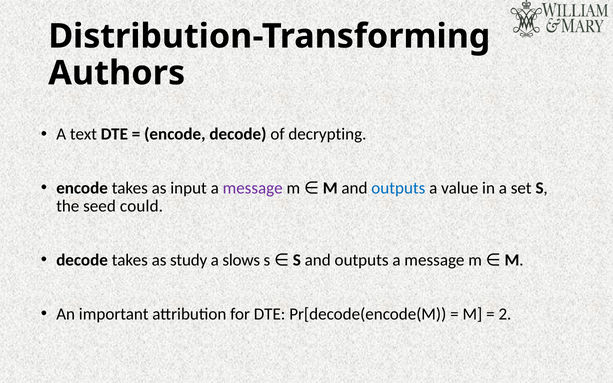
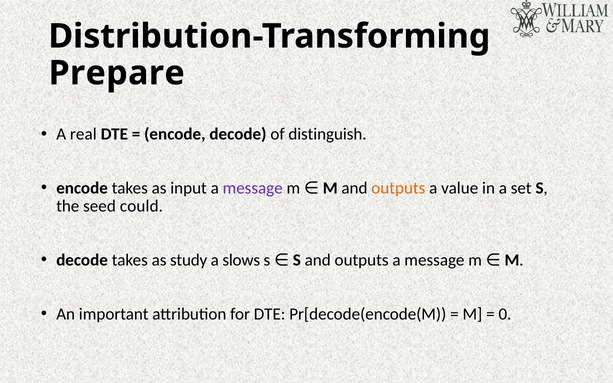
Authors: Authors -> Prepare
text: text -> real
decrypting: decrypting -> distinguish
outputs at (398, 188) colour: blue -> orange
2: 2 -> 0
